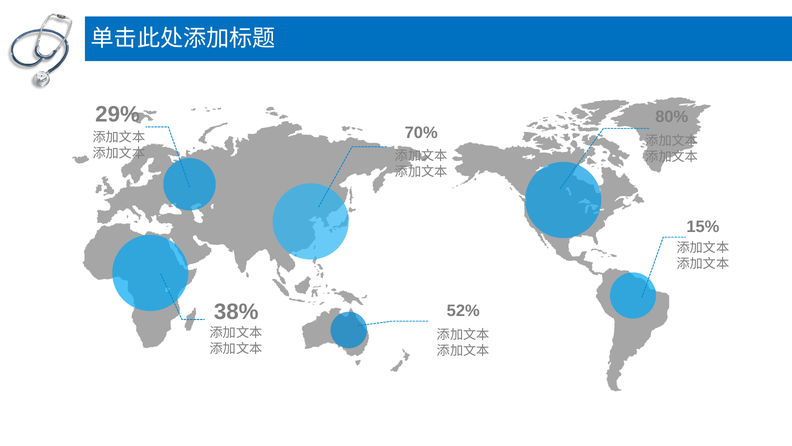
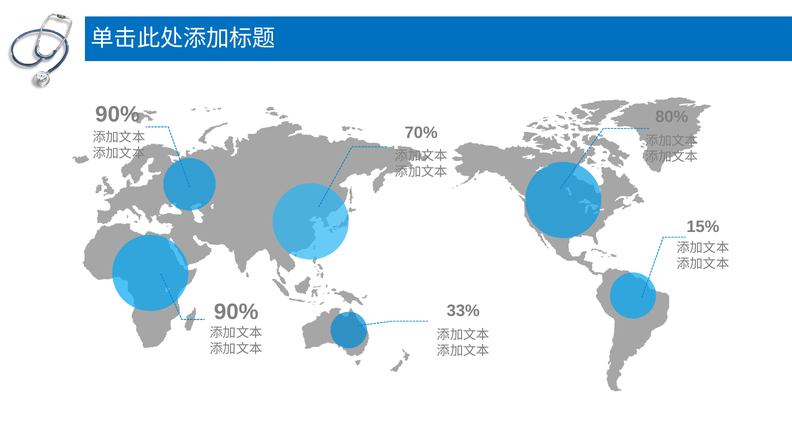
29% at (118, 114): 29% -> 90%
38% at (236, 311): 38% -> 90%
52%: 52% -> 33%
